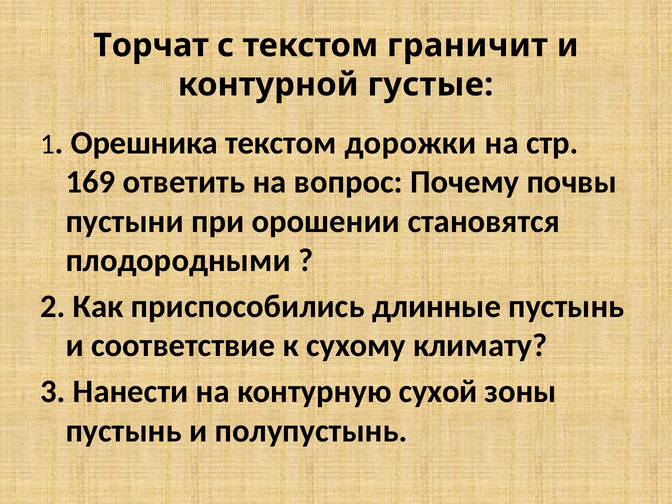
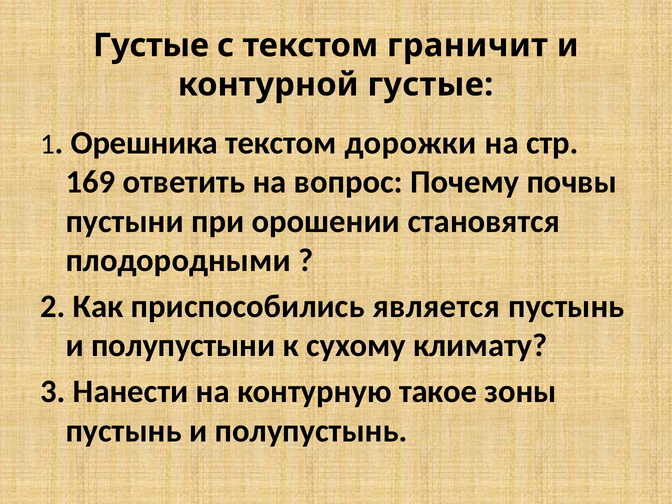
Торчат at (151, 45): Торчат -> Густые
длинные: длинные -> является
соответствие: соответствие -> полупустыни
сухой: сухой -> такое
